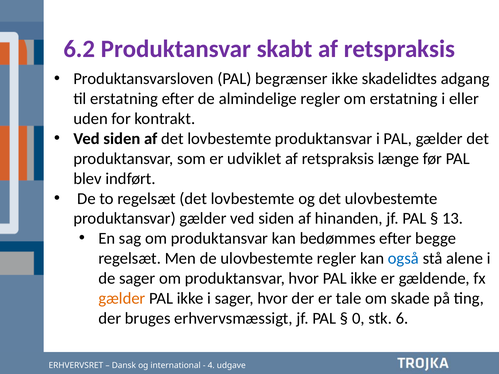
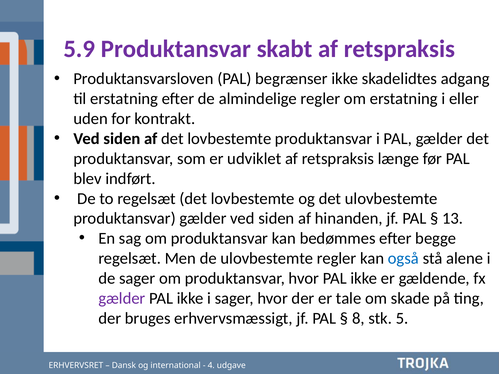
6.2: 6.2 -> 5.9
gælder at (122, 298) colour: orange -> purple
0: 0 -> 8
6: 6 -> 5
